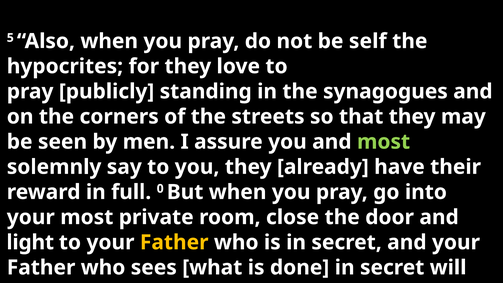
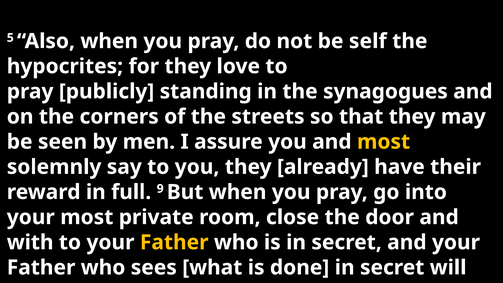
most at (384, 142) colour: light green -> yellow
0: 0 -> 9
light: light -> with
